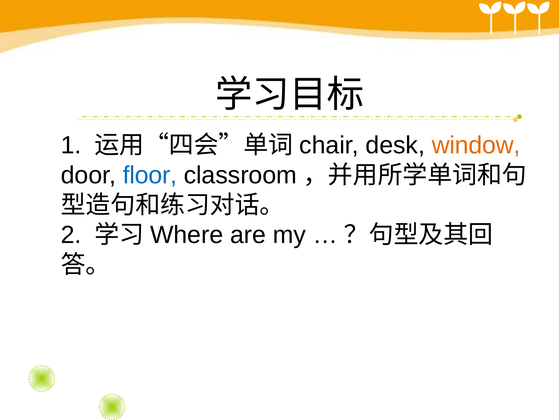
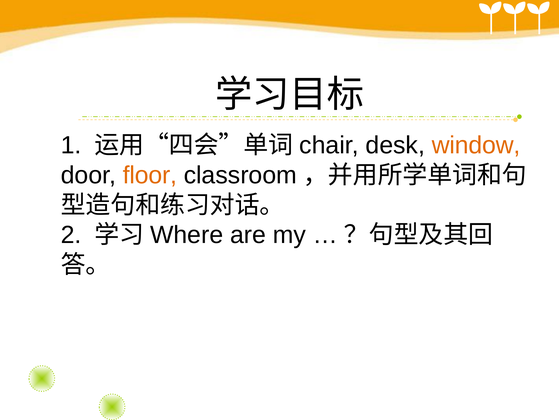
floor colour: blue -> orange
